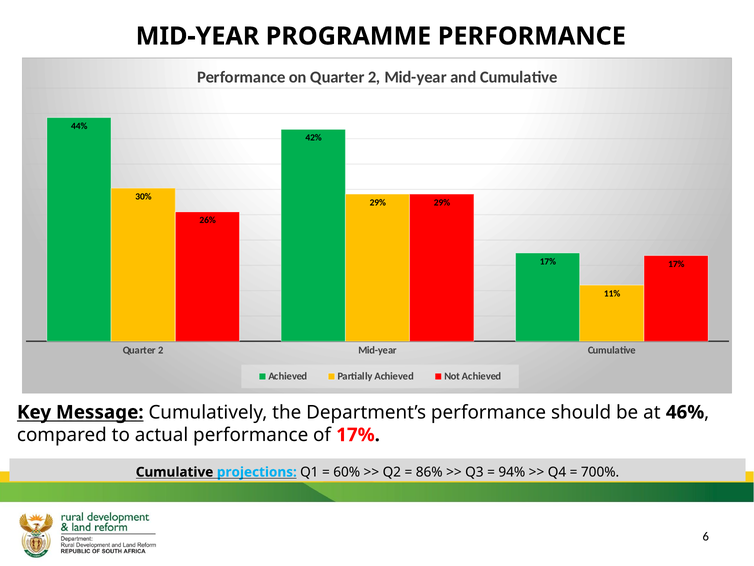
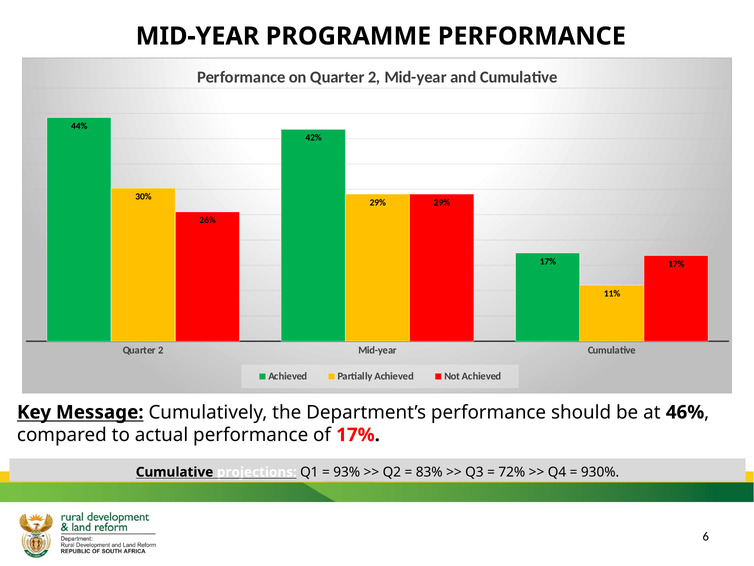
projections colour: light blue -> white
60%: 60% -> 93%
86%: 86% -> 83%
94%: 94% -> 72%
700%: 700% -> 930%
